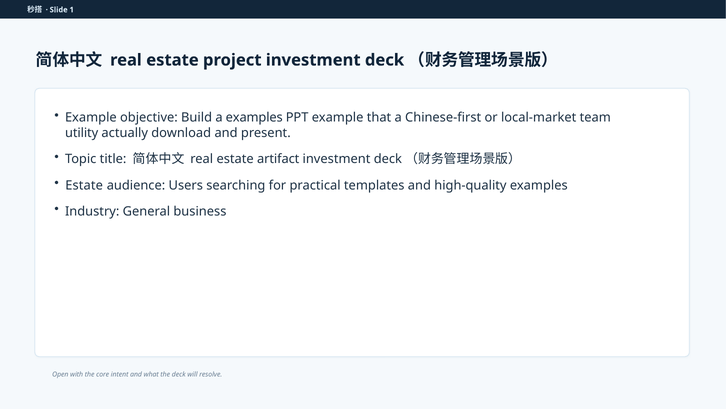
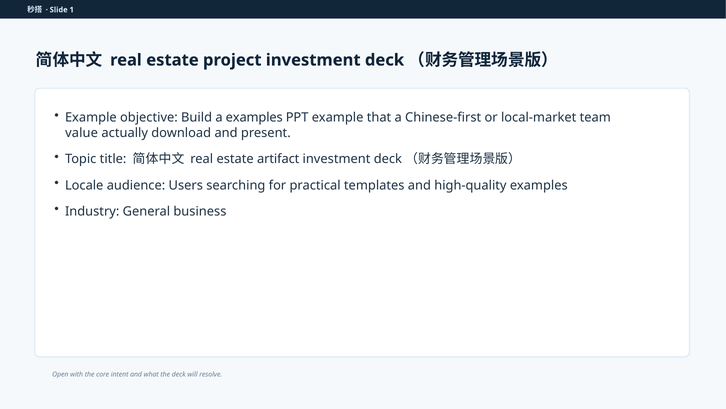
utility: utility -> value
Estate at (84, 185): Estate -> Locale
